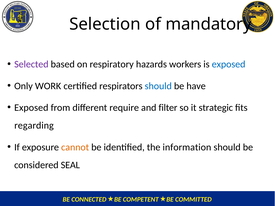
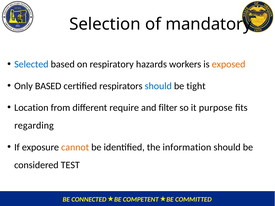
Selected colour: purple -> blue
exposed at (229, 64) colour: blue -> orange
Only WORK: WORK -> BASED
have: have -> tight
Exposed at (31, 108): Exposed -> Location
strategic: strategic -> purpose
SEAL: SEAL -> TEST
